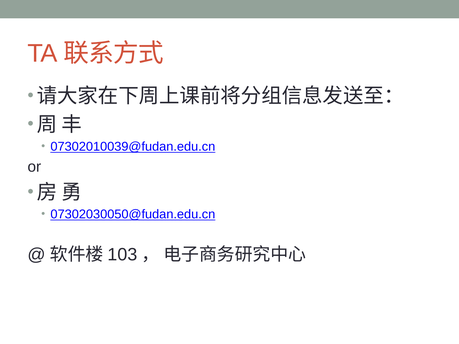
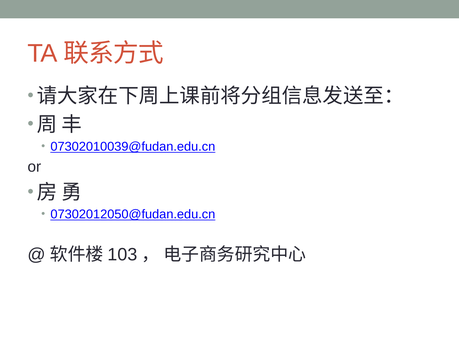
07302030050@fudan.edu.cn: 07302030050@fudan.edu.cn -> 07302012050@fudan.edu.cn
